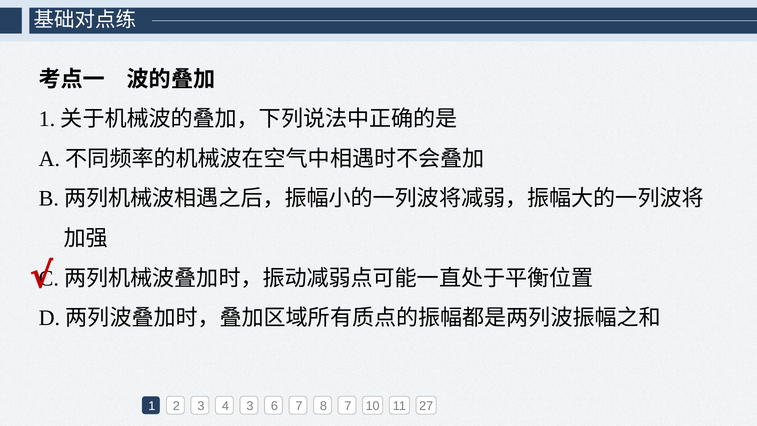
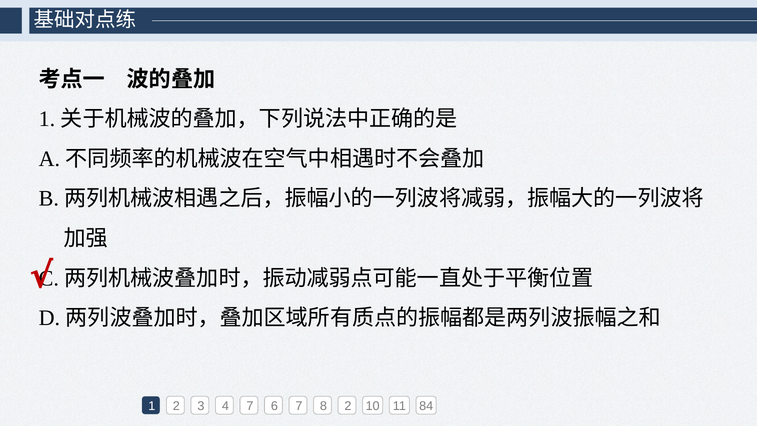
4 3: 3 -> 7
8 7: 7 -> 2
27: 27 -> 84
